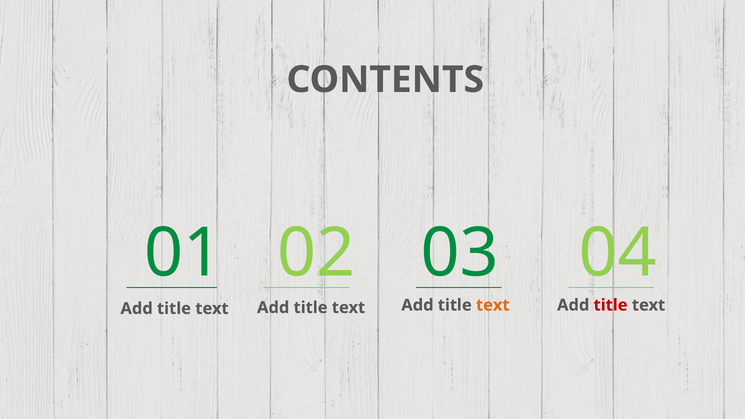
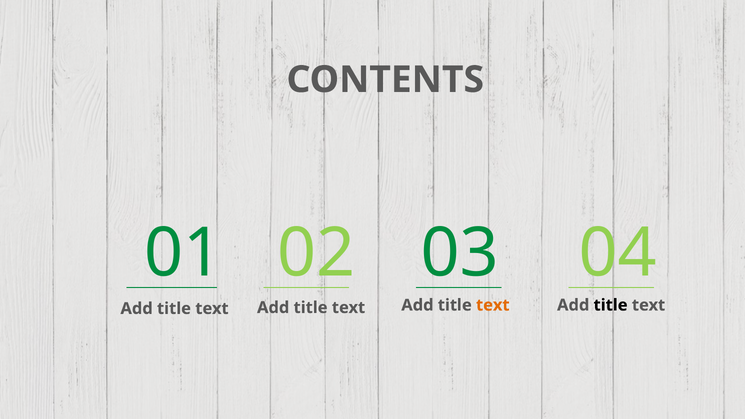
title at (611, 305) colour: red -> black
